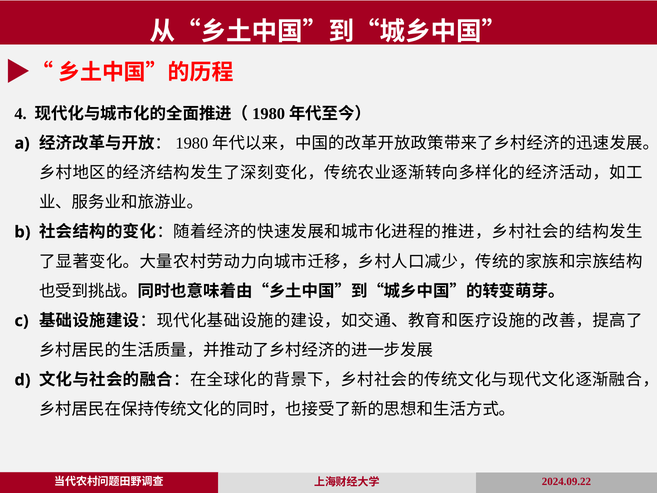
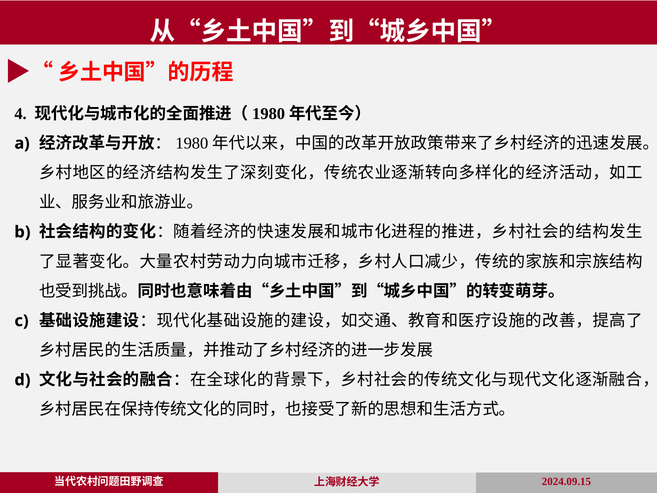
2024.09.22: 2024.09.22 -> 2024.09.15
